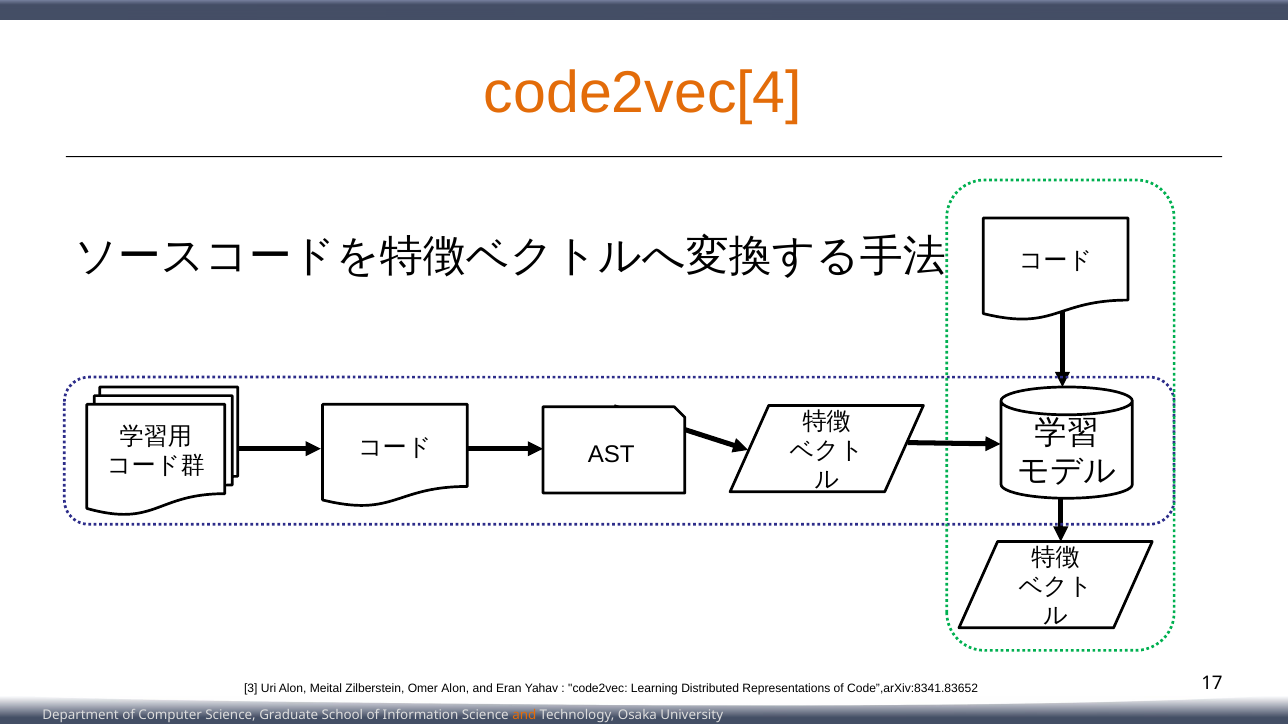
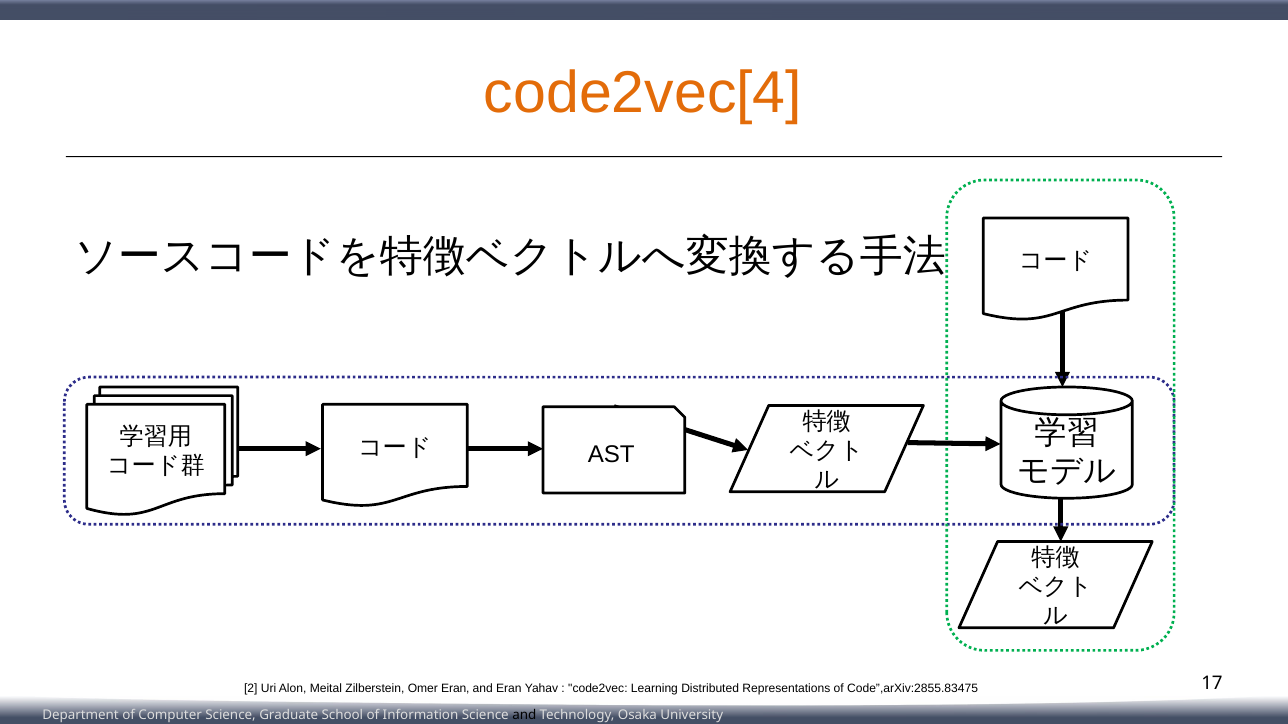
3: 3 -> 2
Omer Alon: Alon -> Eran
Code”,arXiv:8341.83652: Code”,arXiv:8341.83652 -> Code”,arXiv:2855.83475
and at (524, 715) colour: orange -> black
